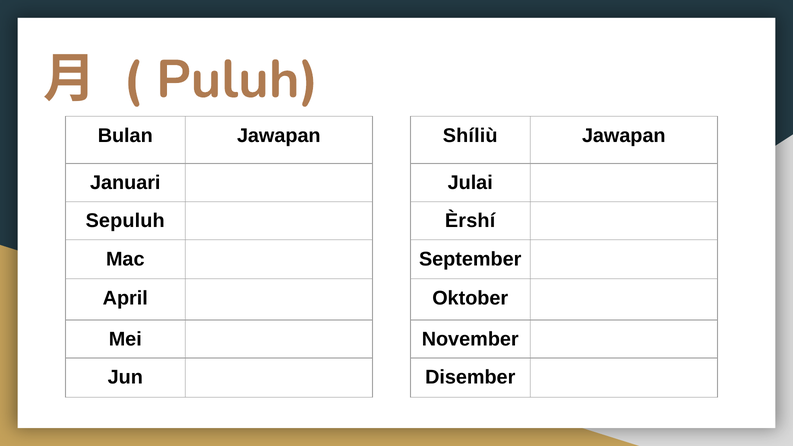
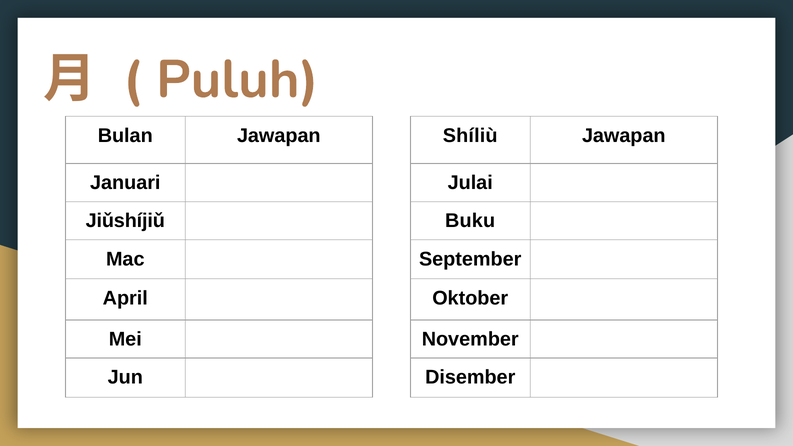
Sepuluh: Sepuluh -> Jiǔshíjiǔ
Èrshí: Èrshí -> Buku
